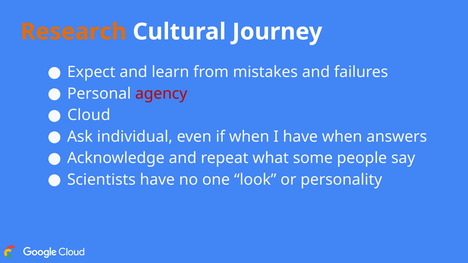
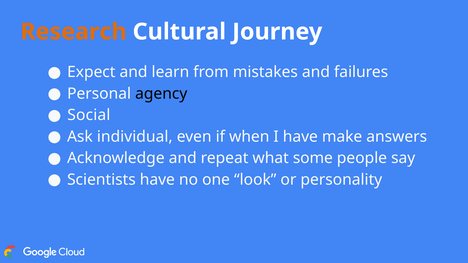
agency colour: red -> black
Cloud: Cloud -> Social
have when: when -> make
